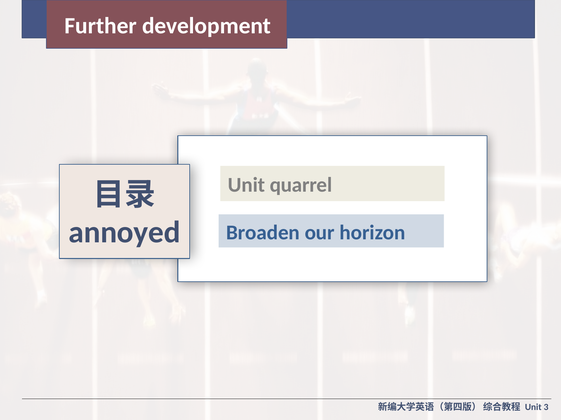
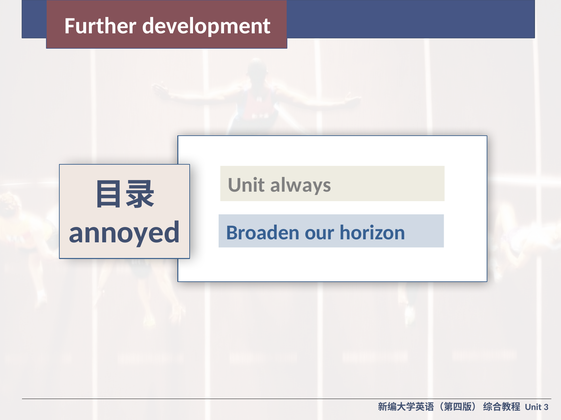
quarrel: quarrel -> always
